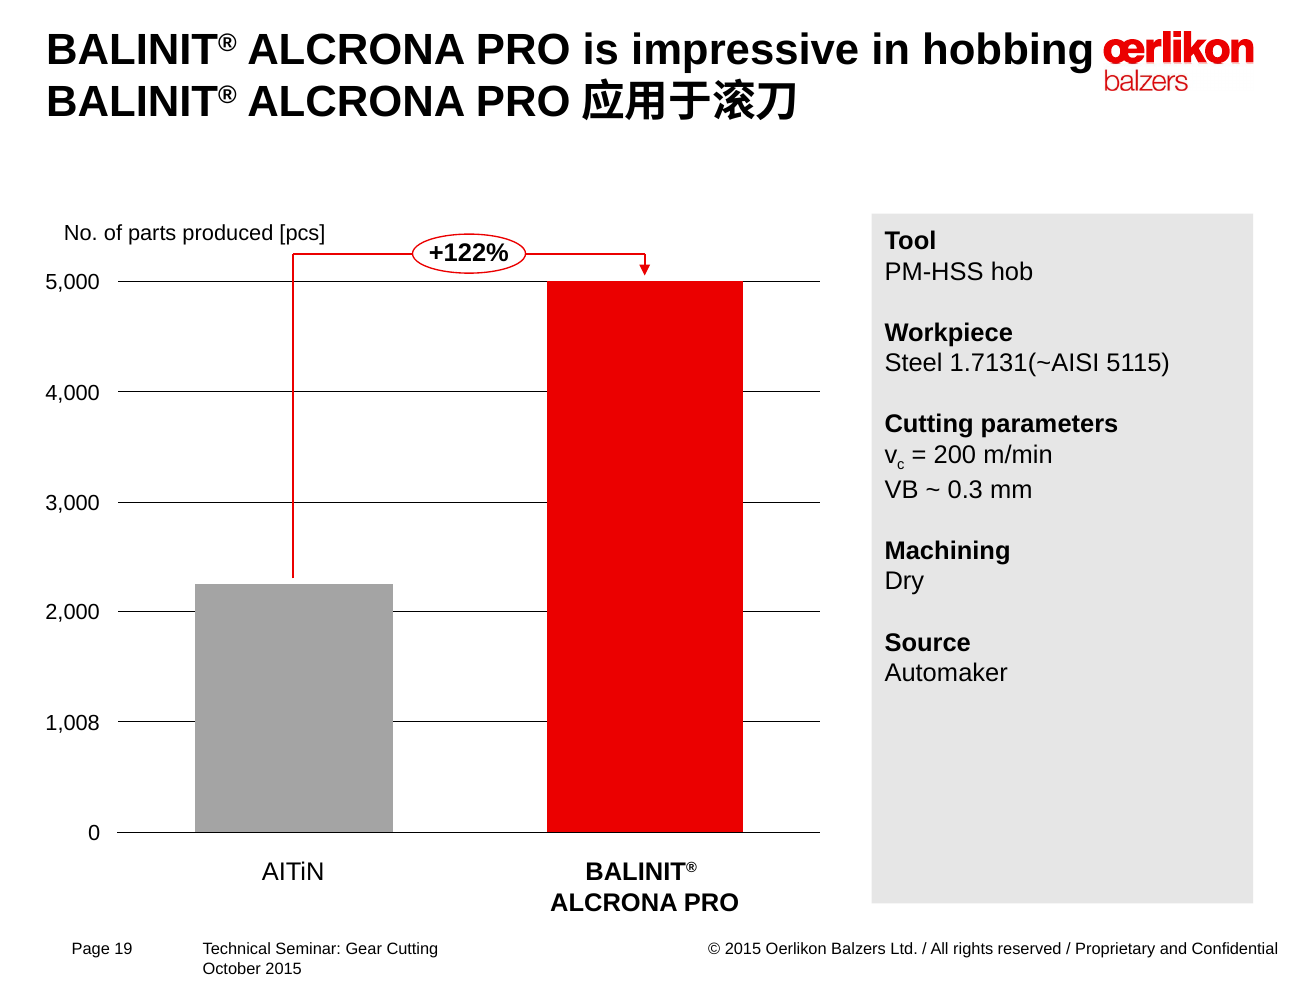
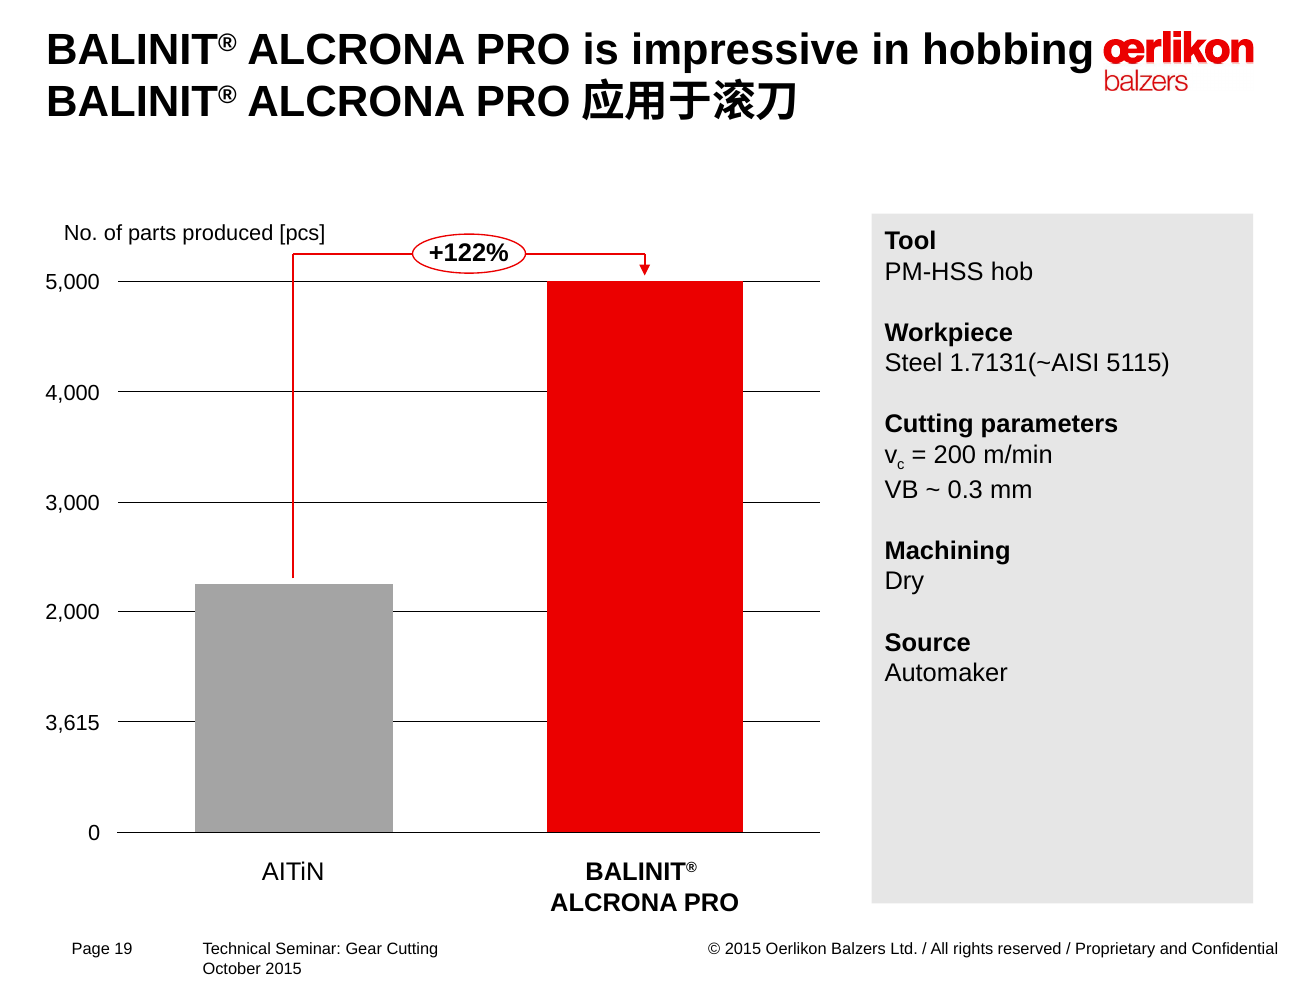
1,008: 1,008 -> 3,615
